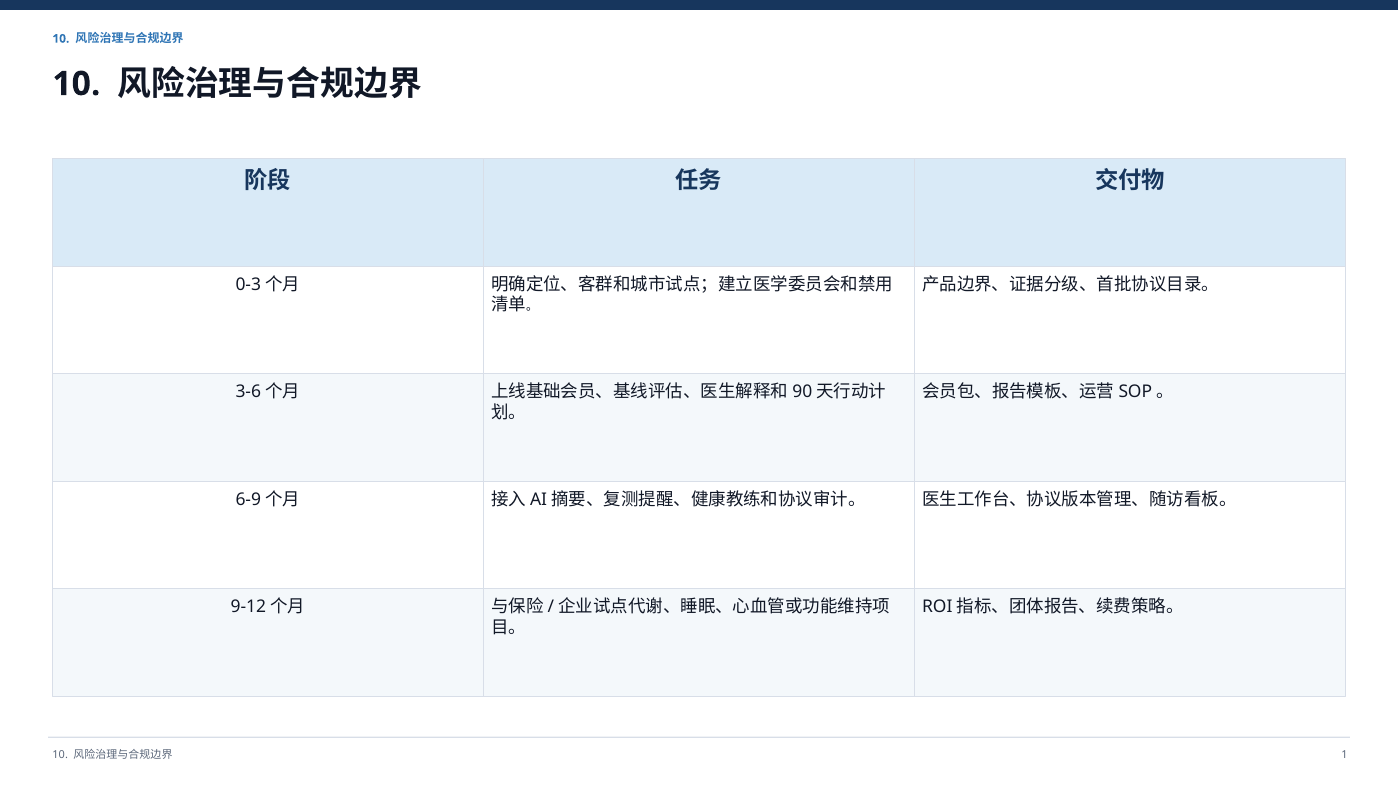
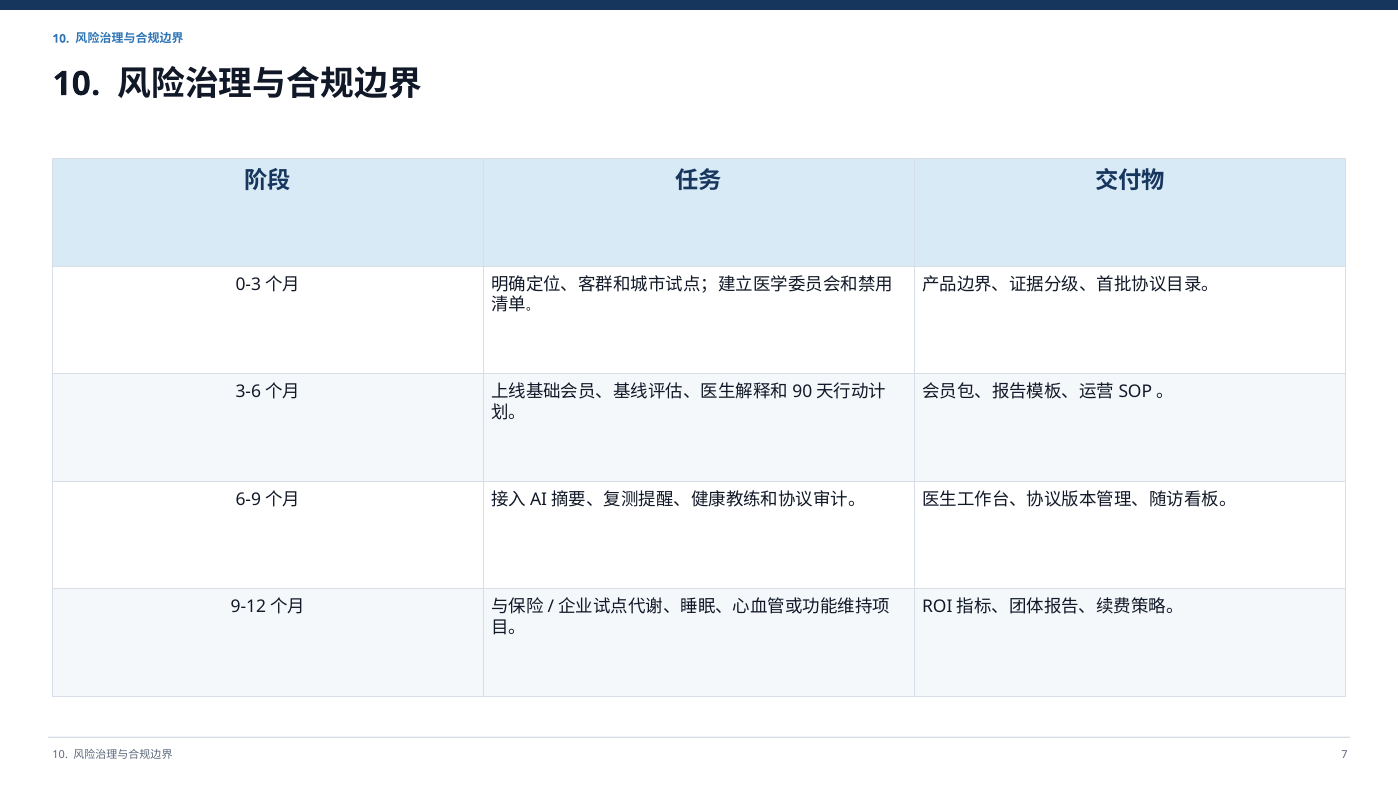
1: 1 -> 7
